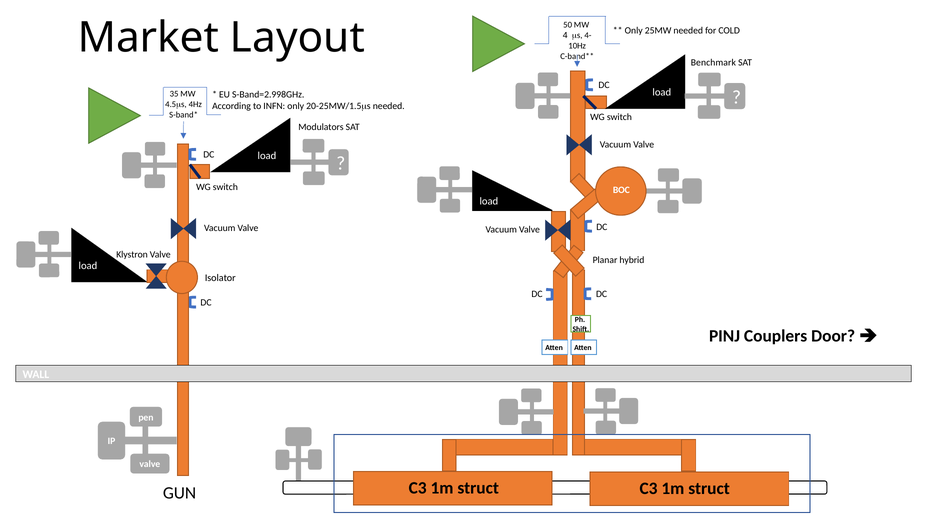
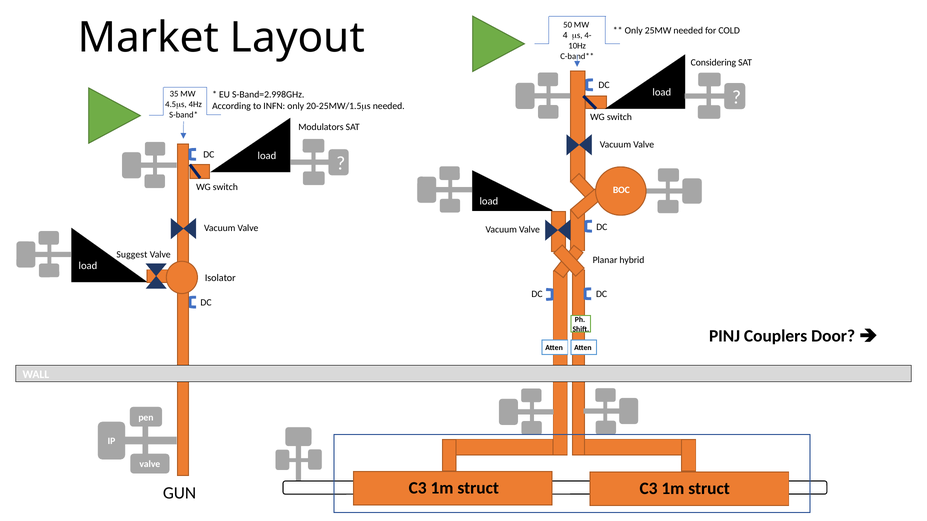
Benchmark: Benchmark -> Considering
Klystron: Klystron -> Suggest
